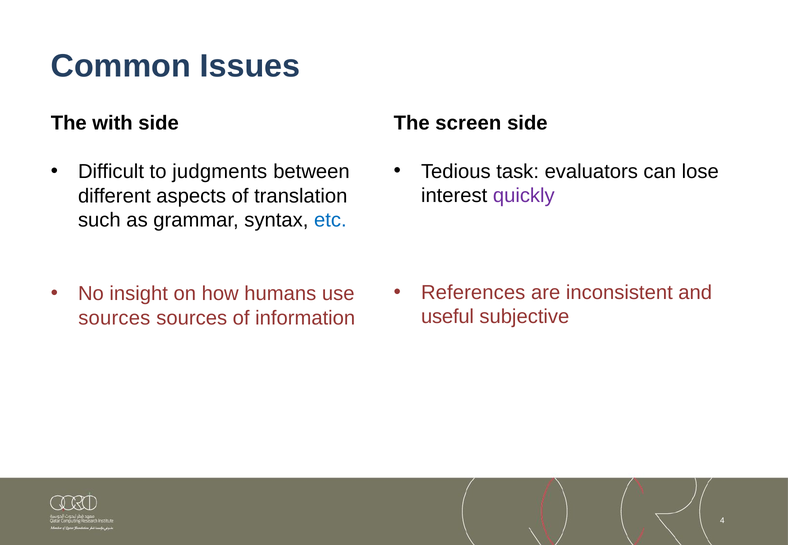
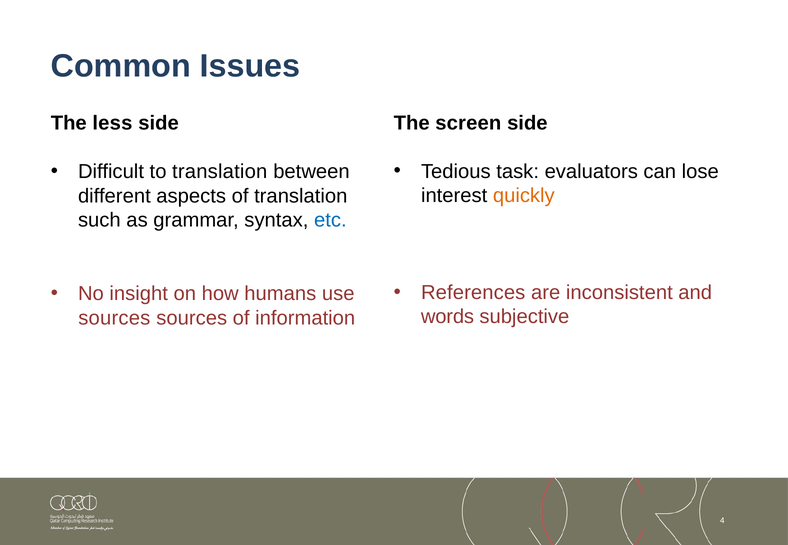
with: with -> less
to judgments: judgments -> translation
quickly colour: purple -> orange
useful: useful -> words
